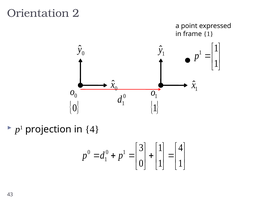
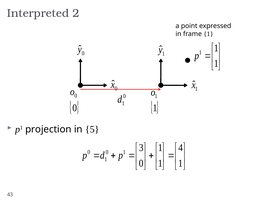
Orientation: Orientation -> Interpreted
in 4: 4 -> 5
